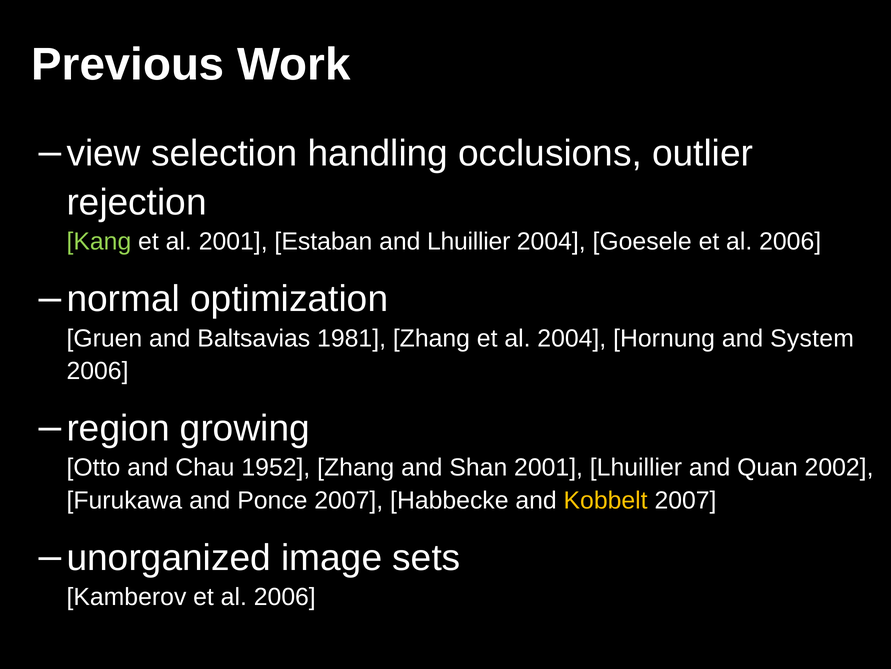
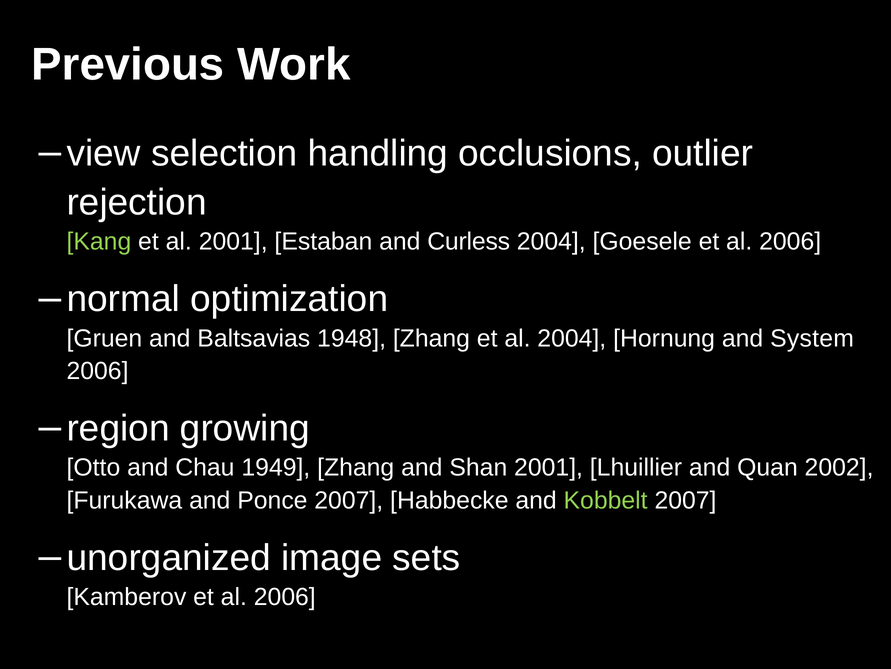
and Lhuillier: Lhuillier -> Curless
1981: 1981 -> 1948
1952: 1952 -> 1949
Kobbelt colour: yellow -> light green
